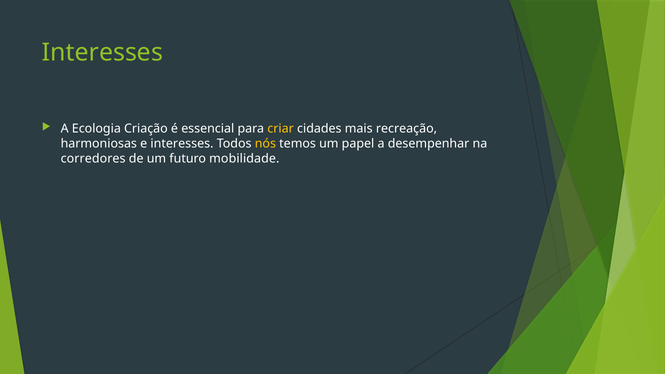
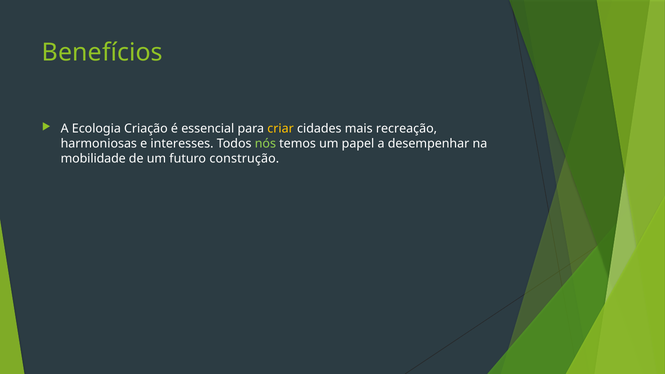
Interesses at (102, 52): Interesses -> Benefícios
nós colour: yellow -> light green
corredores: corredores -> mobilidade
mobilidade: mobilidade -> construção
